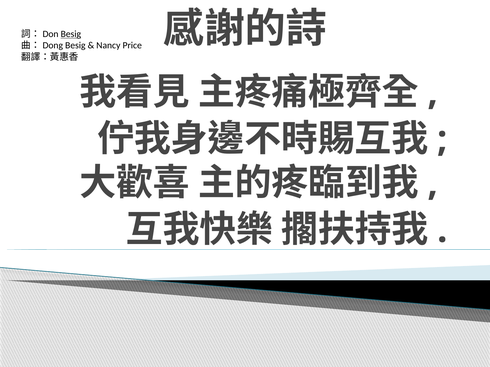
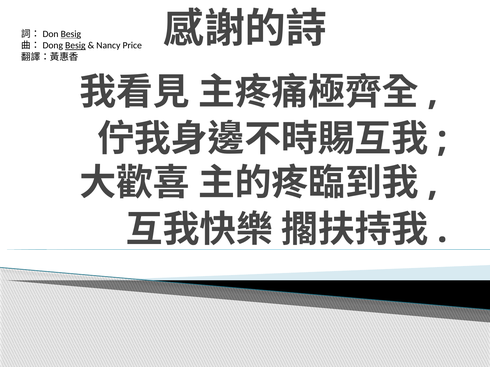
Besig at (75, 46) underline: none -> present
